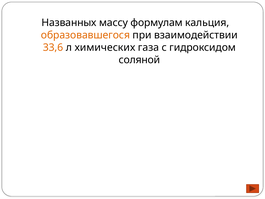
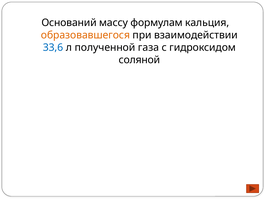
Названных: Названных -> Оснований
33,6 colour: orange -> blue
химических: химических -> полученной
